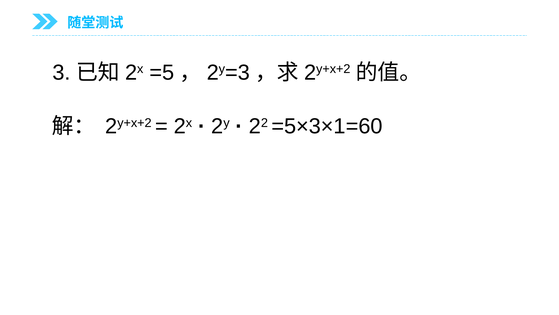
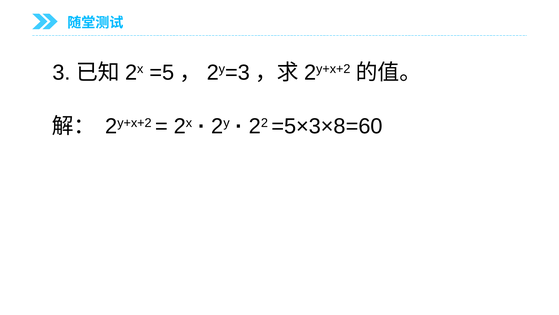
=5×3×1=60: =5×3×1=60 -> =5×3×8=60
